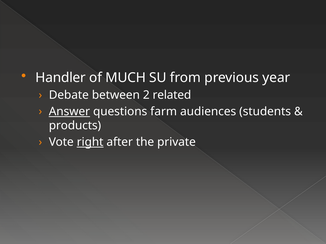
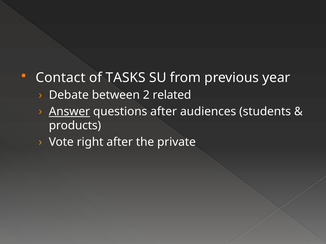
Handler: Handler -> Contact
MUCH: MUCH -> TASKS
questions farm: farm -> after
right underline: present -> none
